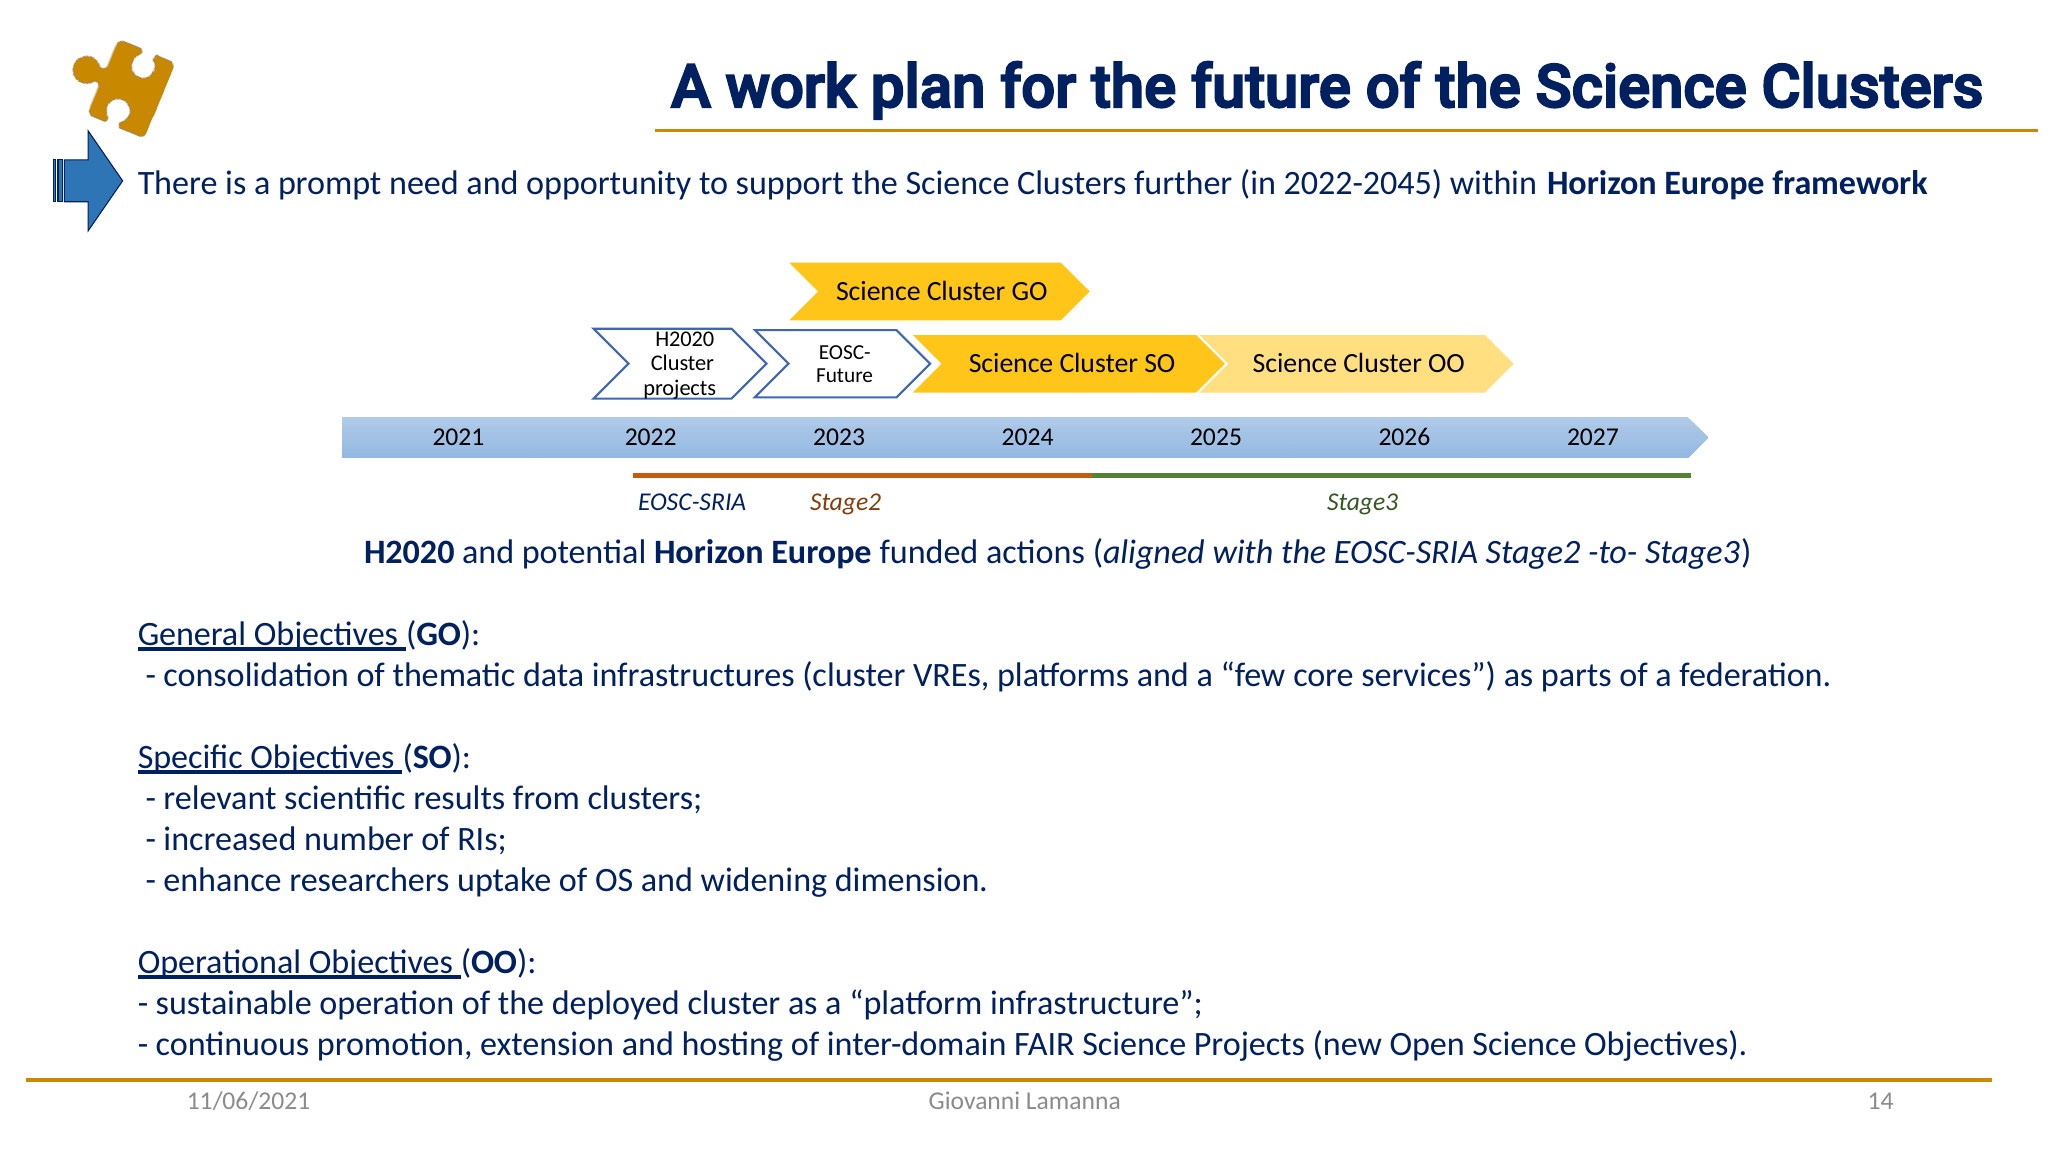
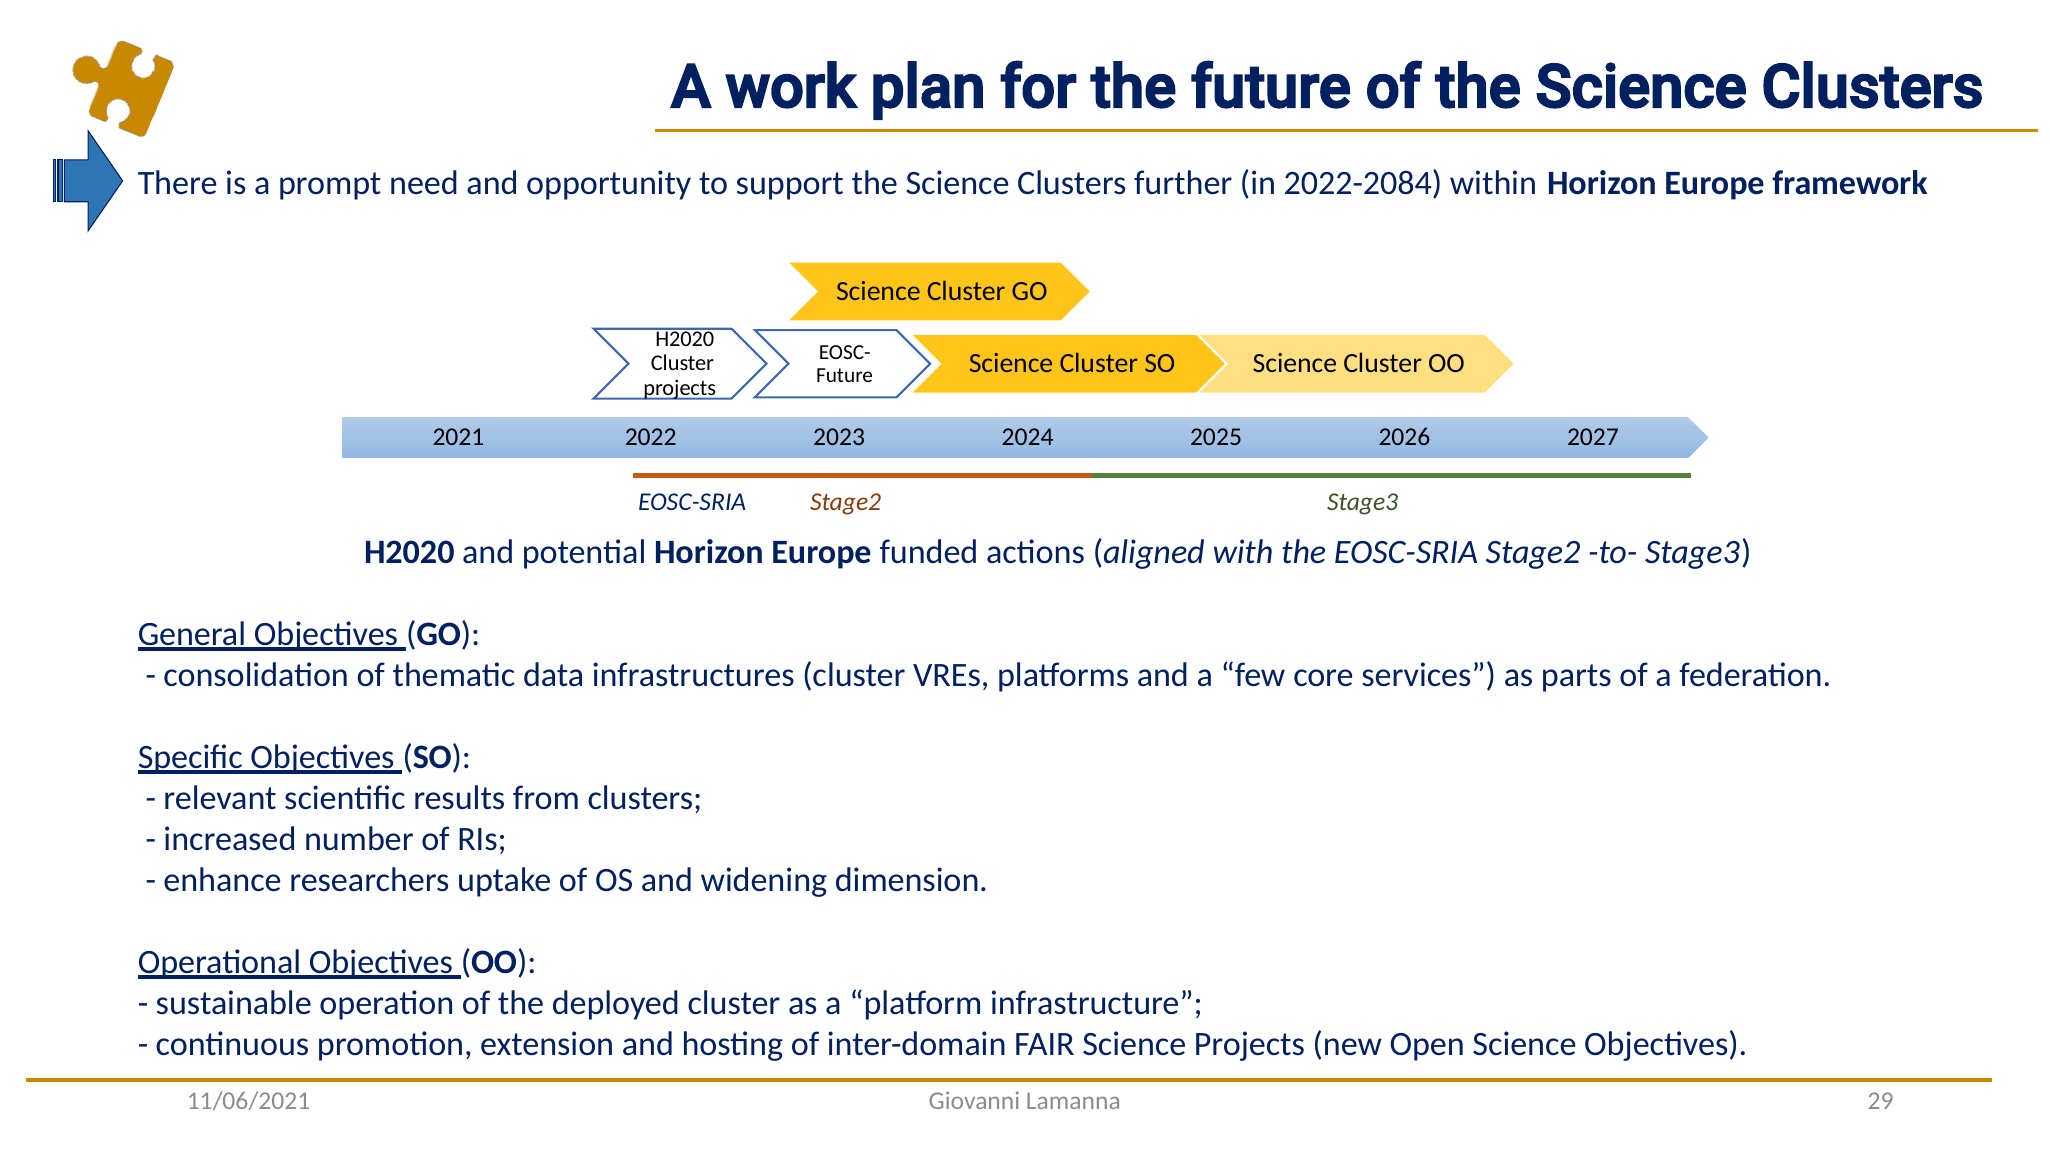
2022-2045: 2022-2045 -> 2022-2084
14: 14 -> 29
